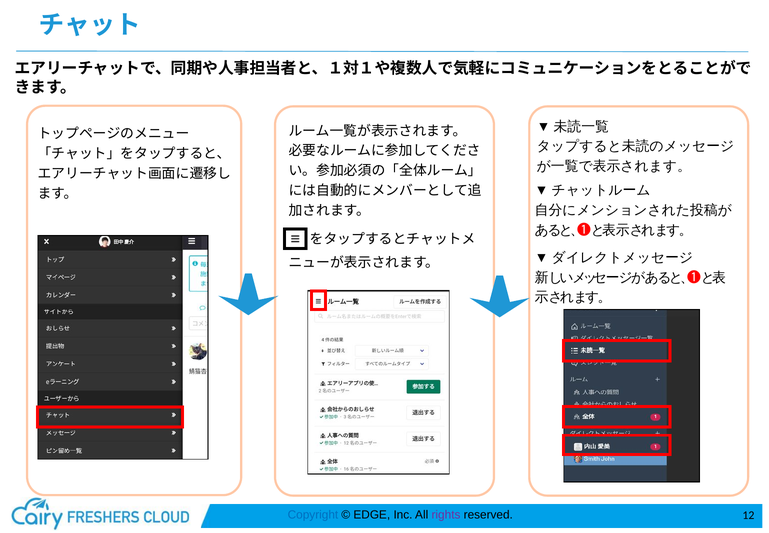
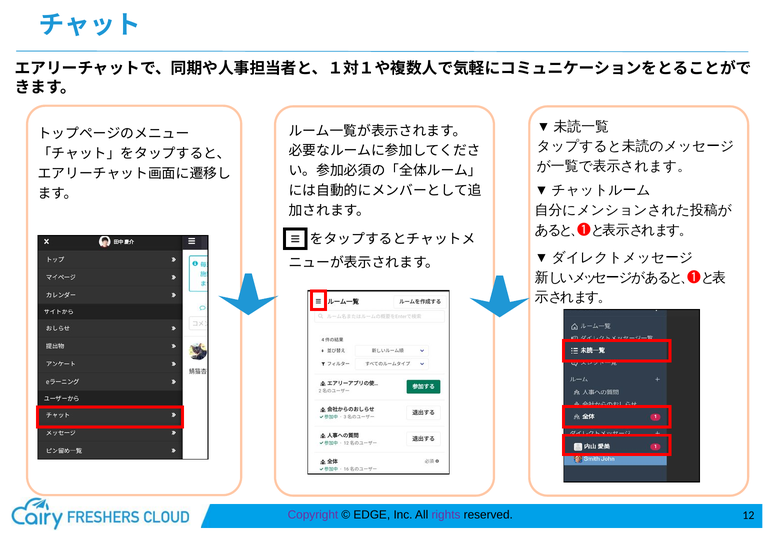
Copyright colour: blue -> purple
